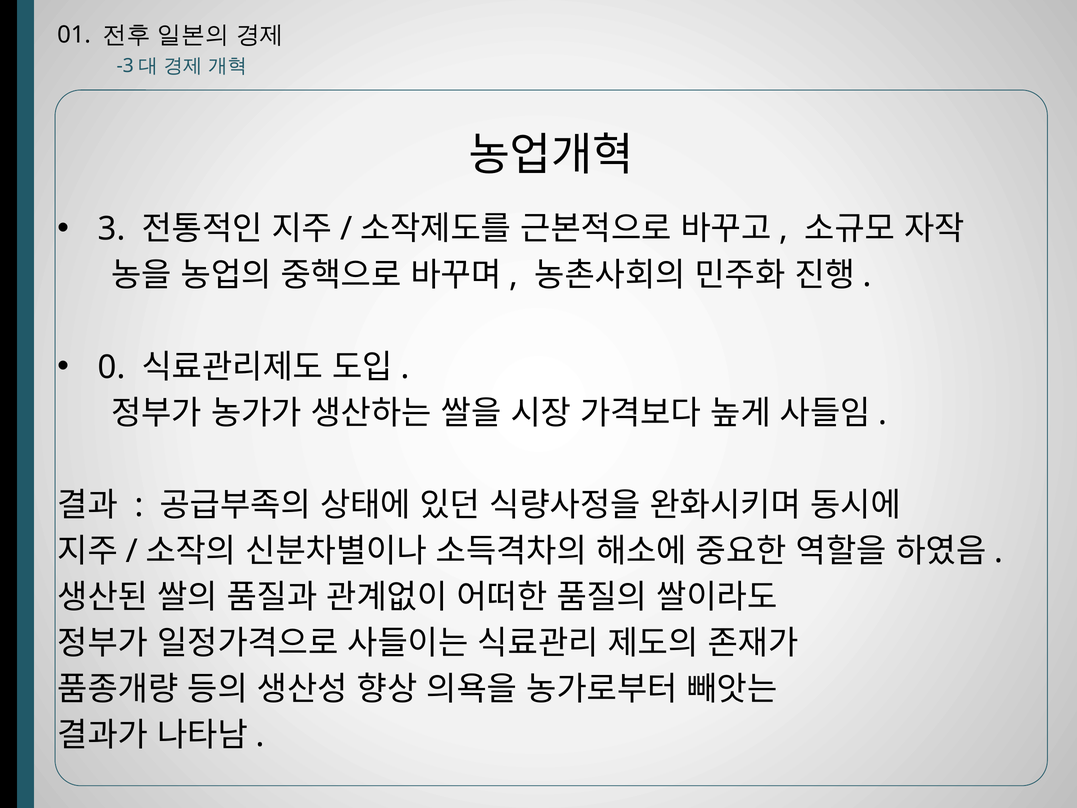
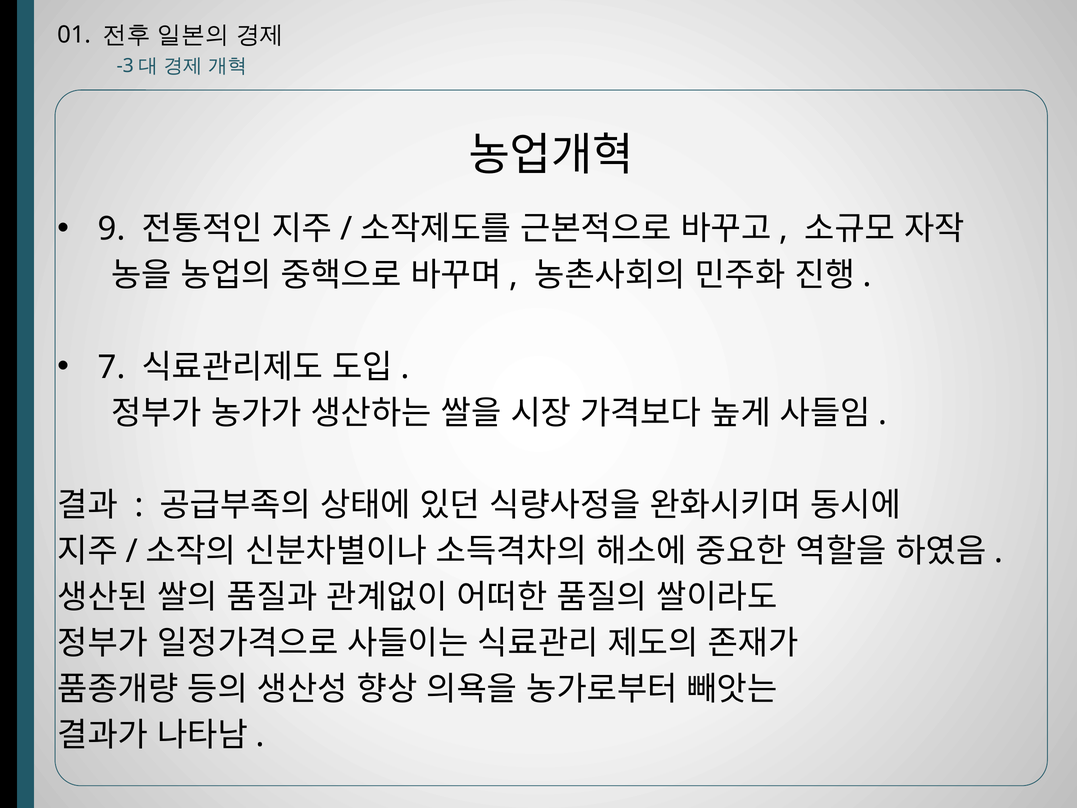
3: 3 -> 9
0: 0 -> 7
